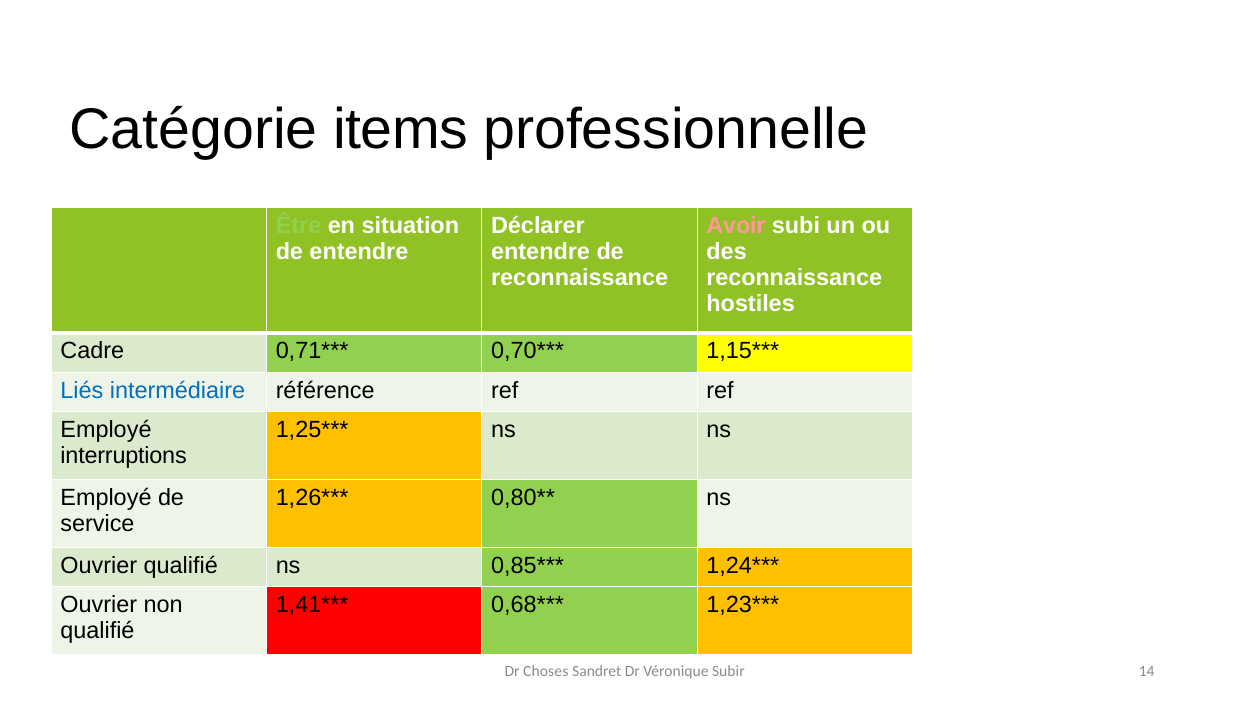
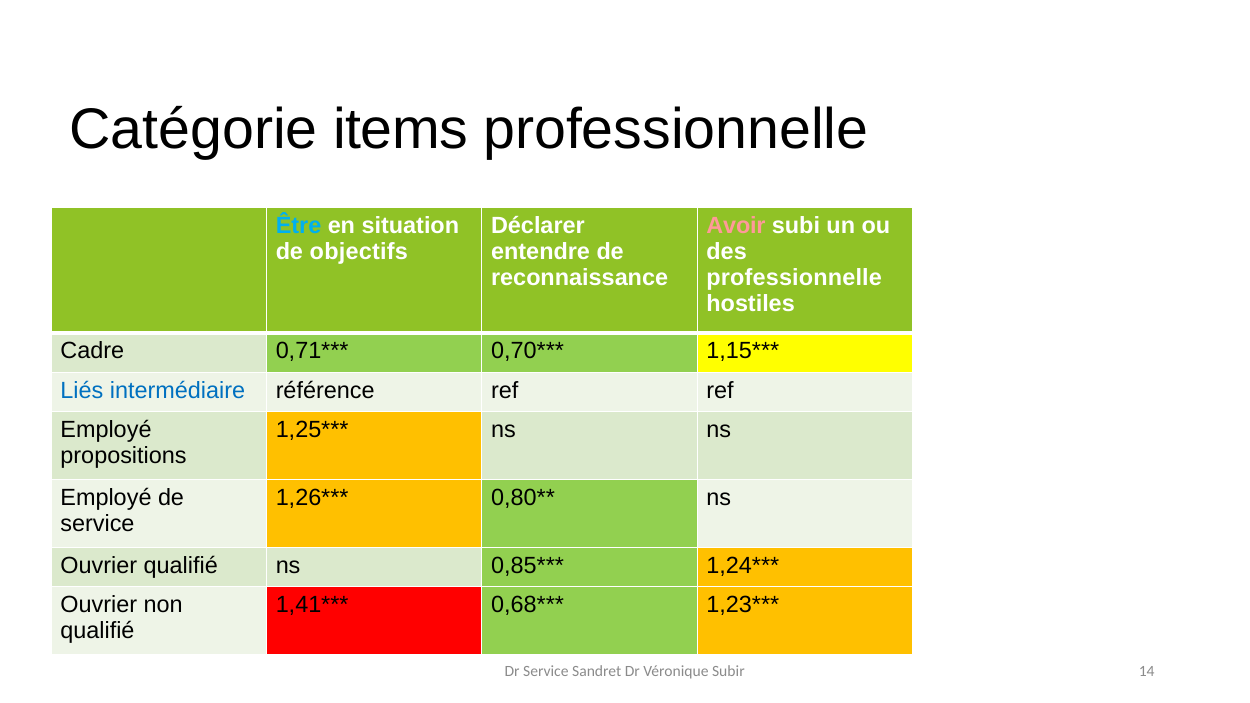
Être colour: light green -> light blue
de entendre: entendre -> objectifs
reconnaissance at (794, 278): reconnaissance -> professionnelle
interruptions: interruptions -> propositions
Dr Choses: Choses -> Service
